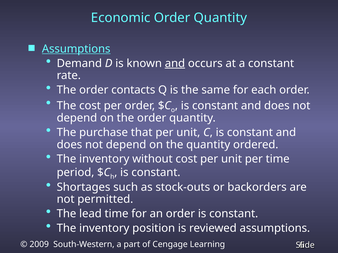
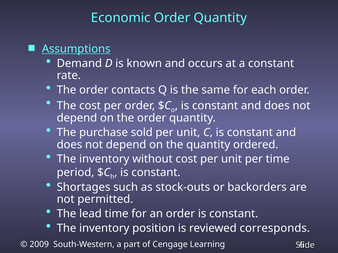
and at (175, 63) underline: present -> none
that: that -> sold
reviewed assumptions: assumptions -> corresponds
